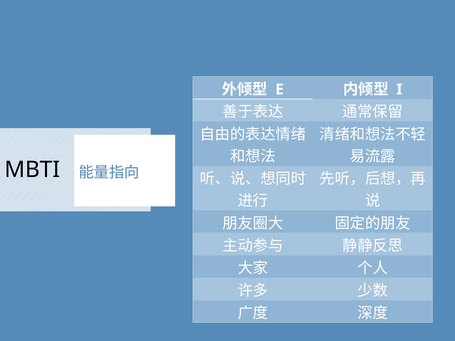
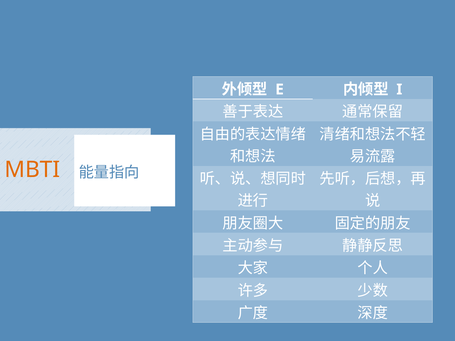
MBTI colour: black -> orange
